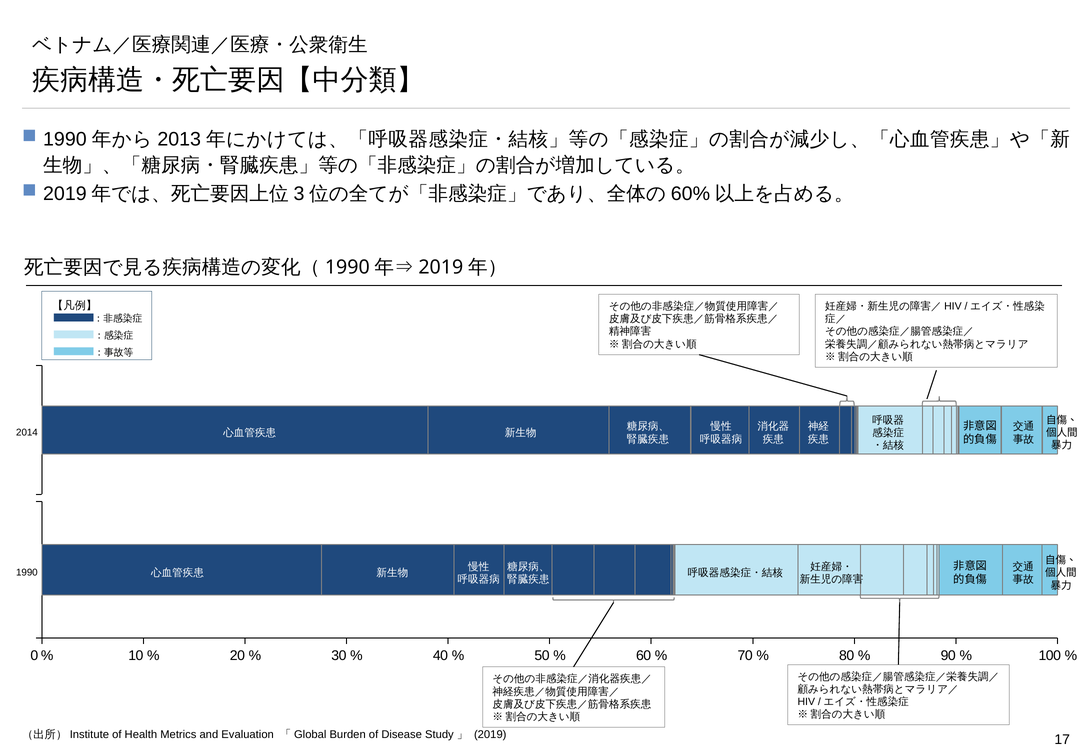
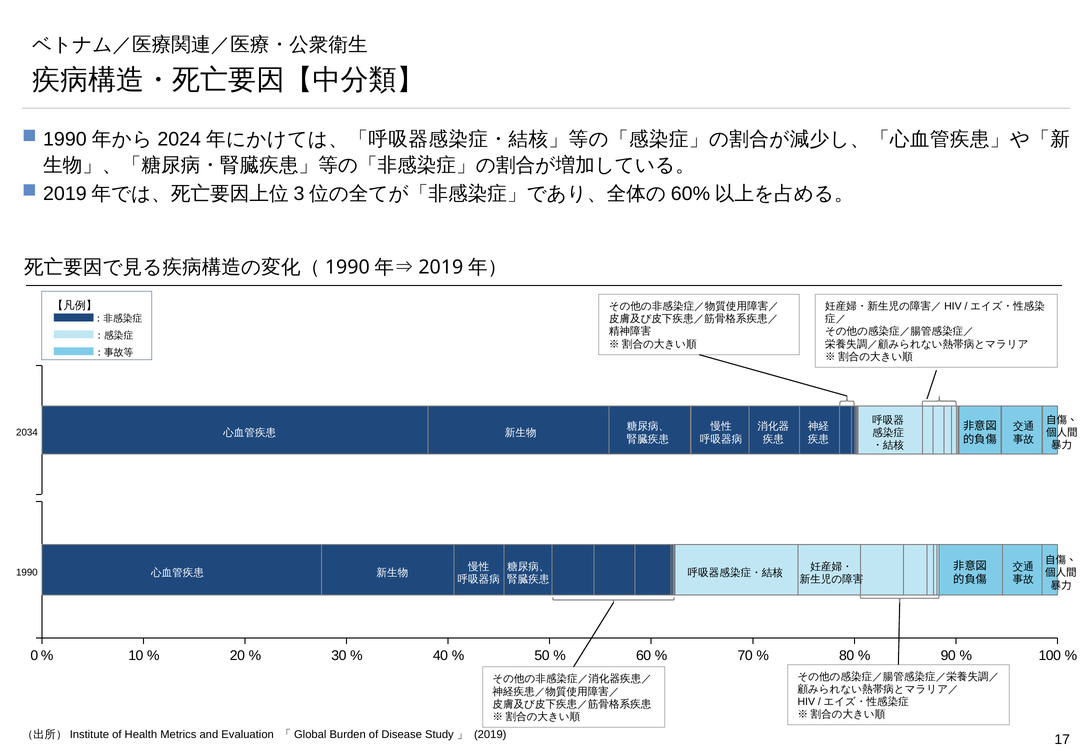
2013: 2013 -> 2024
2014: 2014 -> 2034
